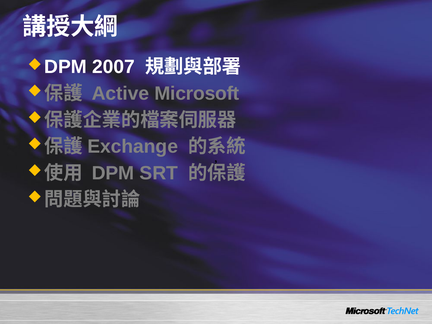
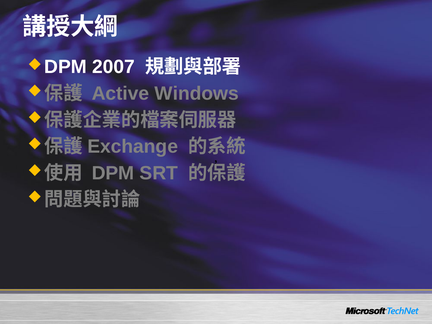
Microsoft: Microsoft -> Windows
